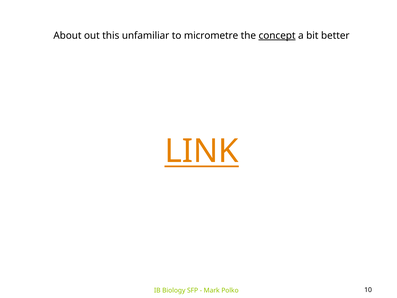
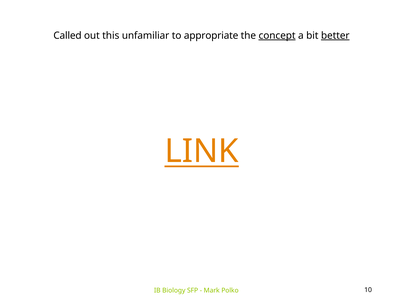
About: About -> Called
micrometre: micrometre -> appropriate
better underline: none -> present
